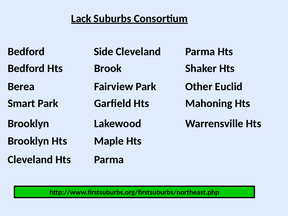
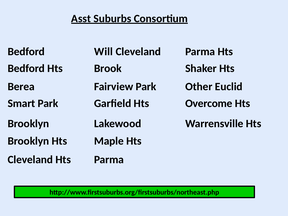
Lack: Lack -> Asst
Side: Side -> Will
Mahoning: Mahoning -> Overcome
